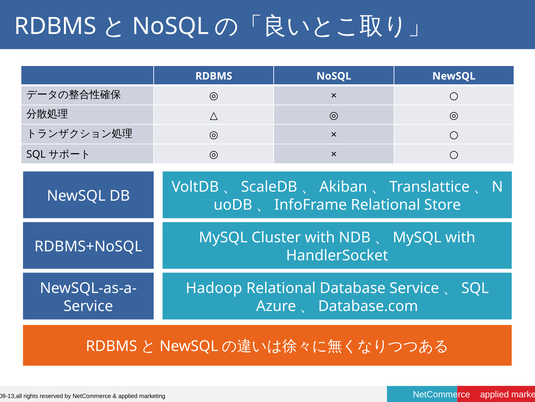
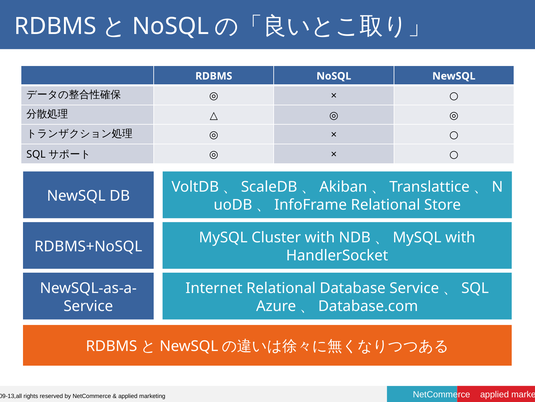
Hadoop: Hadoop -> Internet
